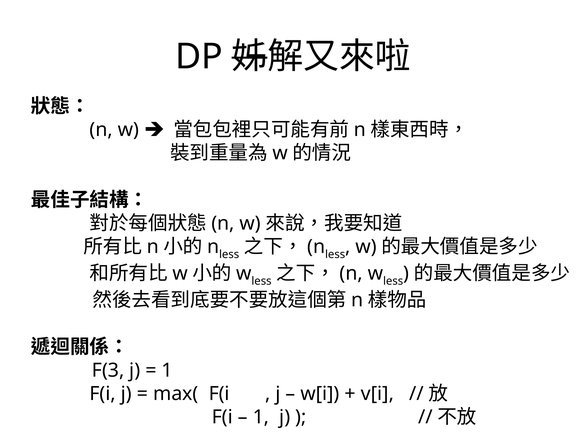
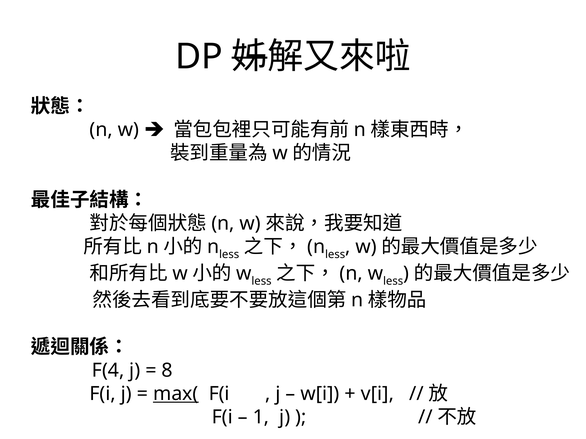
F(3: F(3 -> F(4
1 at (167, 371): 1 -> 8
max( underline: none -> present
